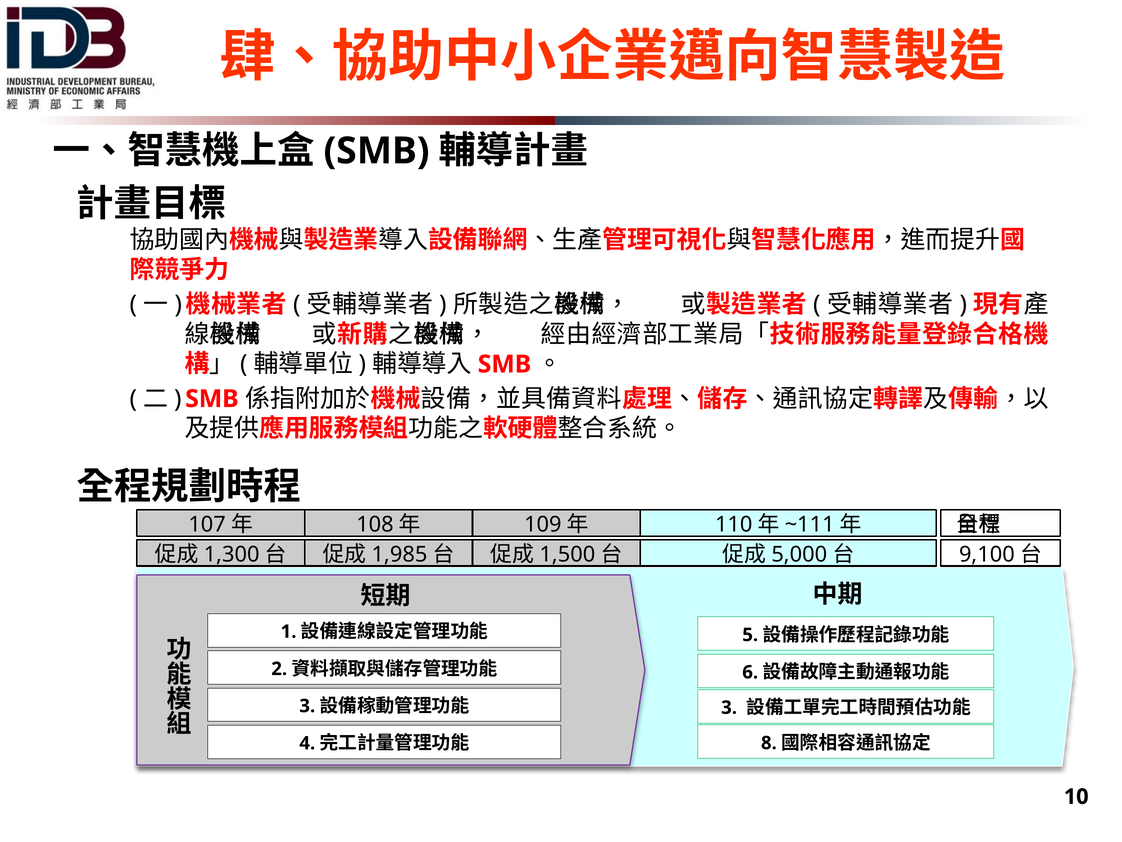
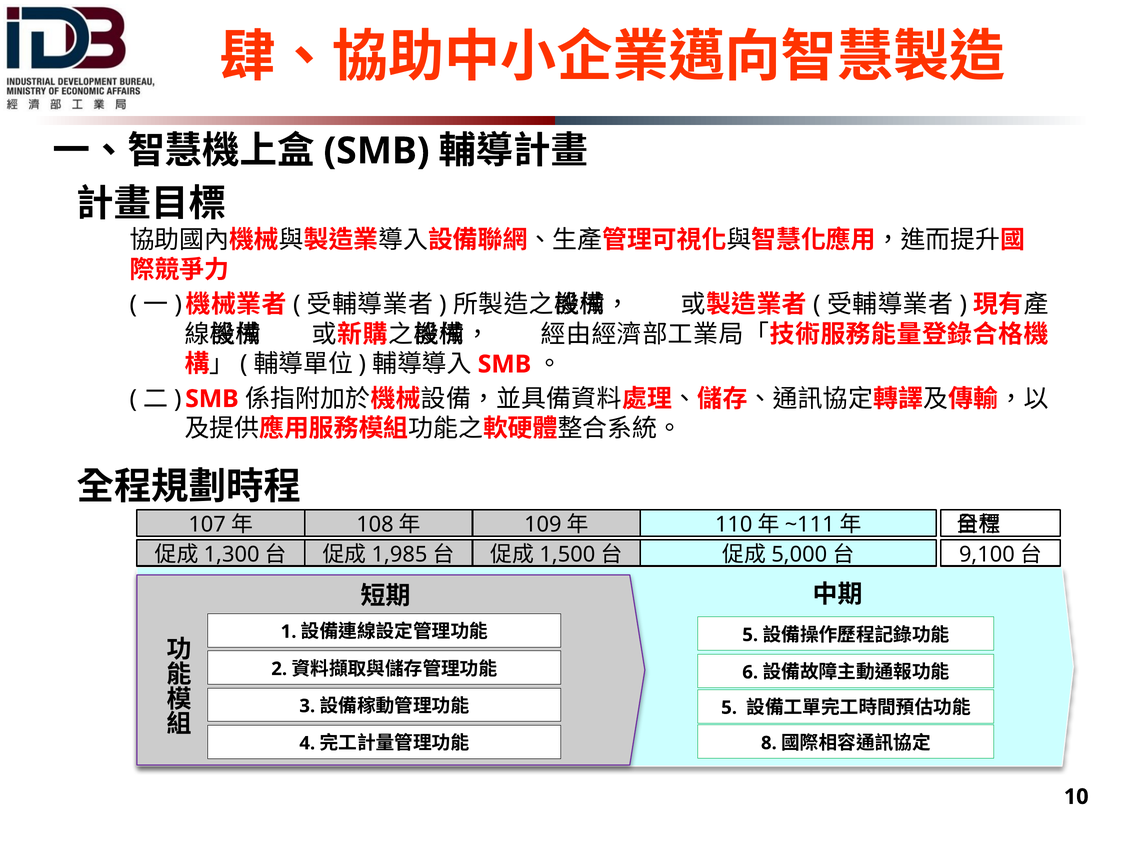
3 at (729, 707): 3 -> 5
